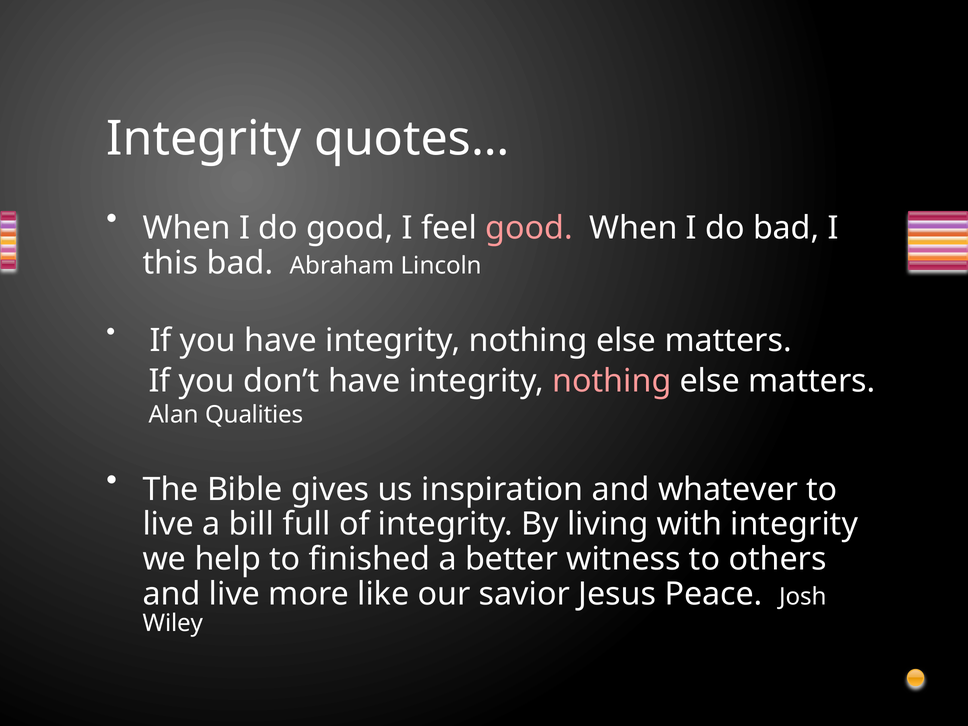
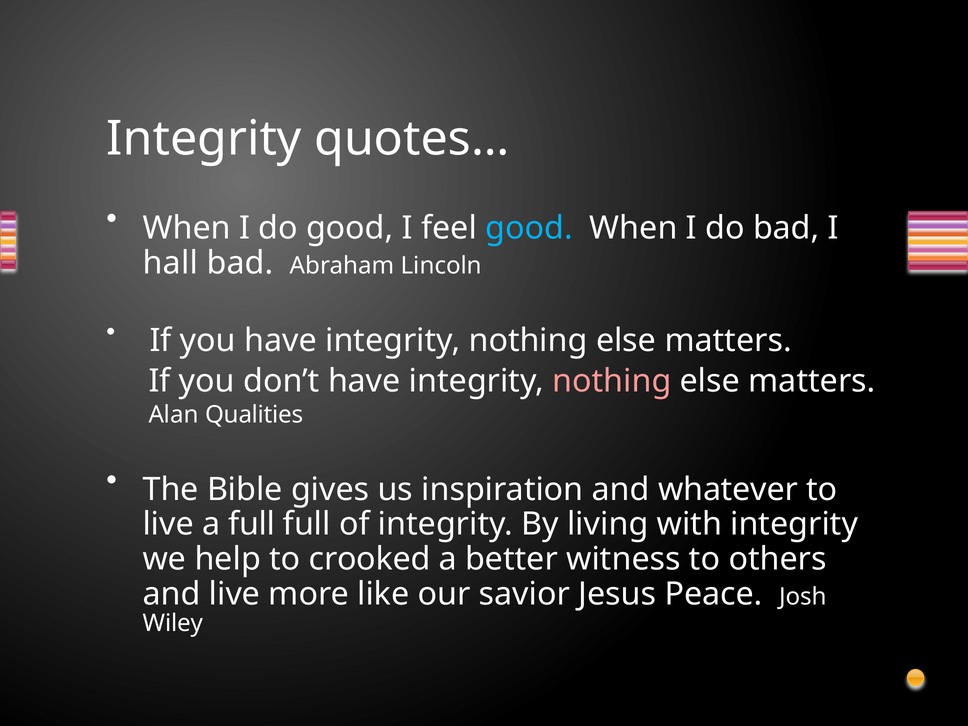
good at (529, 228) colour: pink -> light blue
this: this -> hall
a bill: bill -> full
finished: finished -> crooked
